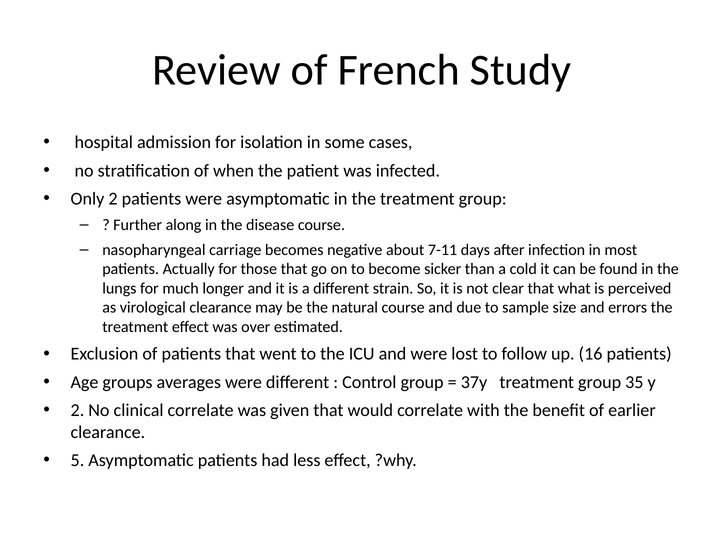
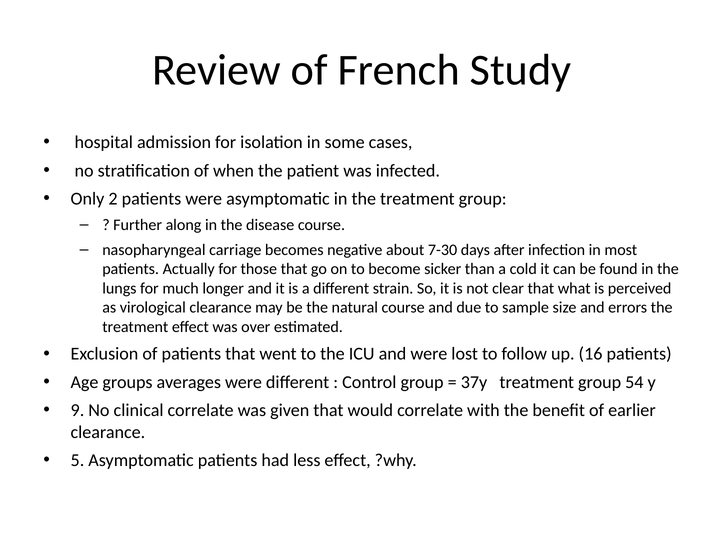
7-11: 7-11 -> 7-30
35: 35 -> 54
2 at (77, 410): 2 -> 9
